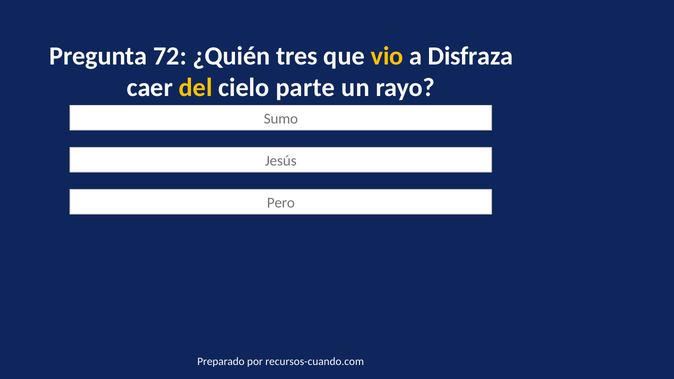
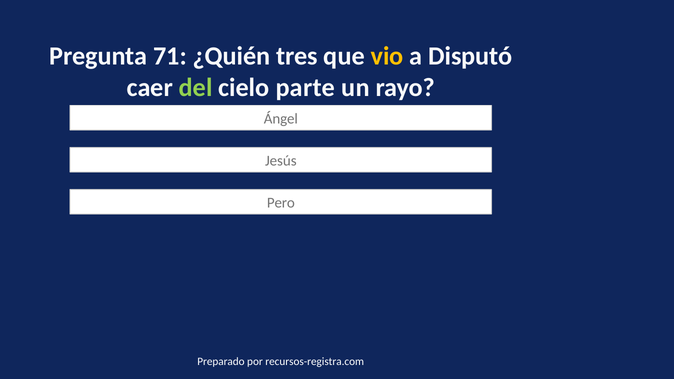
72: 72 -> 71
Disfraza: Disfraza -> Disputó
del colour: yellow -> light green
Sumo: Sumo -> Ángel
recursos-cuando.com: recursos-cuando.com -> recursos-registra.com
